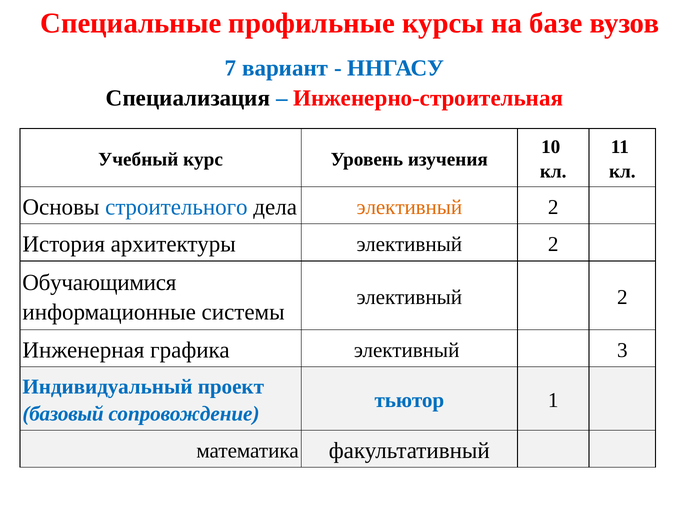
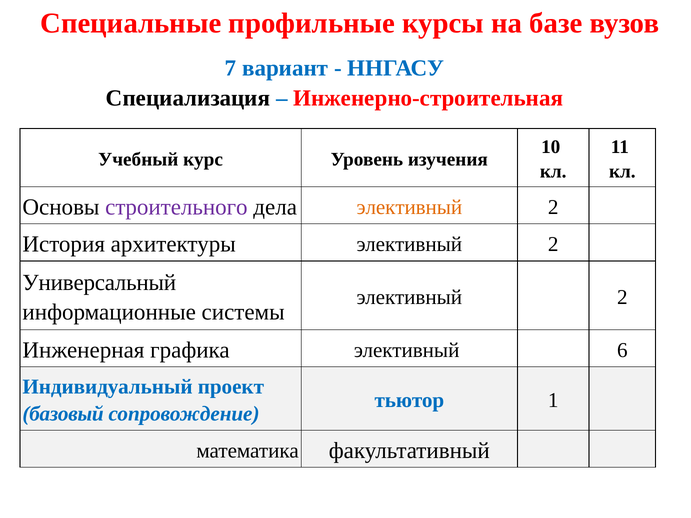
строительного colour: blue -> purple
Обучающимися: Обучающимися -> Универсальный
3: 3 -> 6
